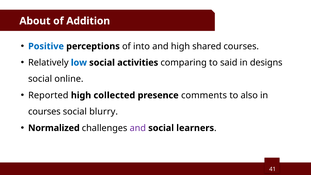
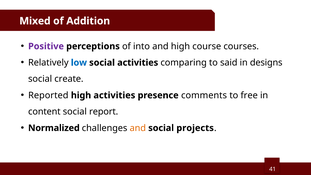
About: About -> Mixed
Positive colour: blue -> purple
shared: shared -> course
online: online -> create
high collected: collected -> activities
also: also -> free
courses at (44, 112): courses -> content
blurry: blurry -> report
and at (138, 128) colour: purple -> orange
learners: learners -> projects
